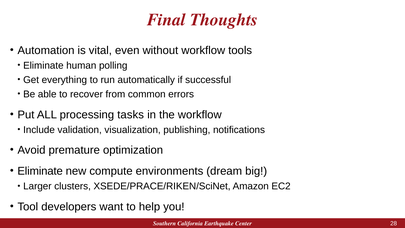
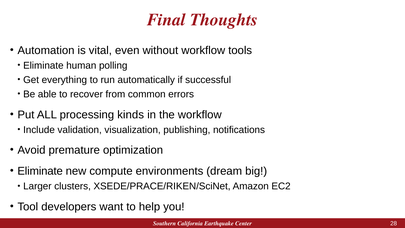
tasks: tasks -> kinds
